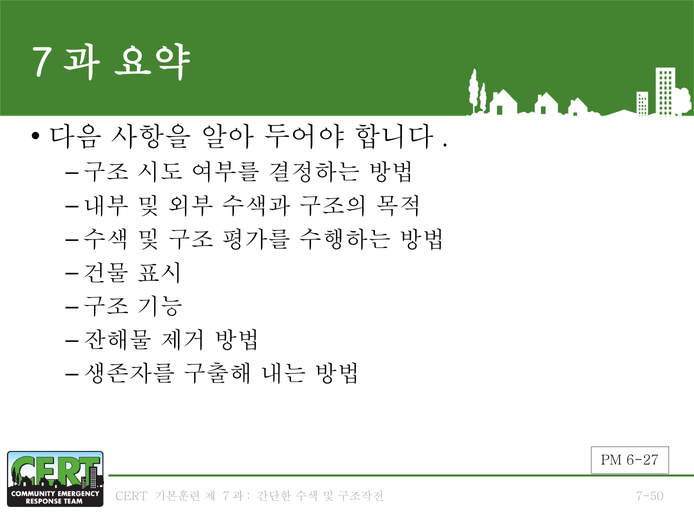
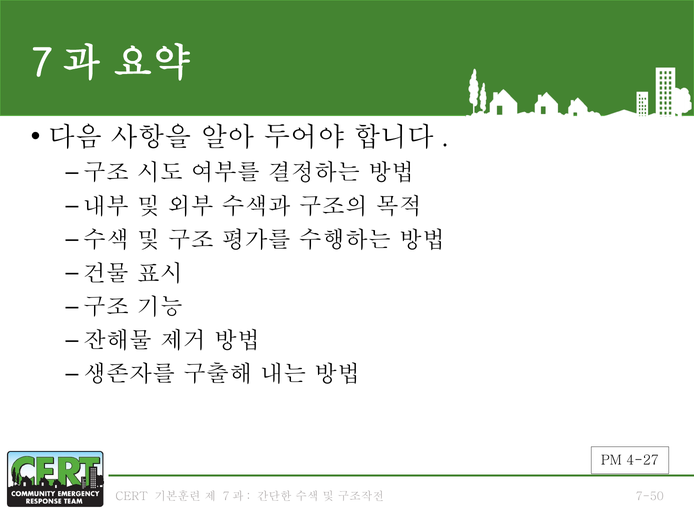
6-27: 6-27 -> 4-27
